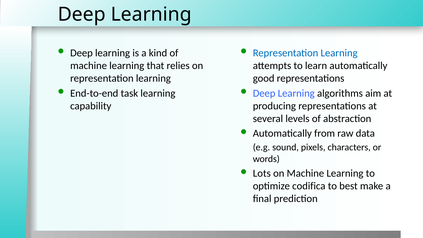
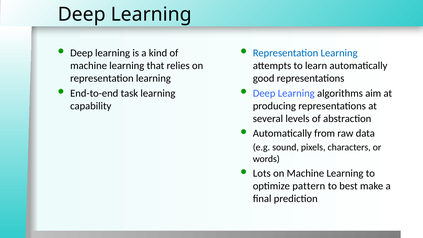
codifica: codifica -> pattern
